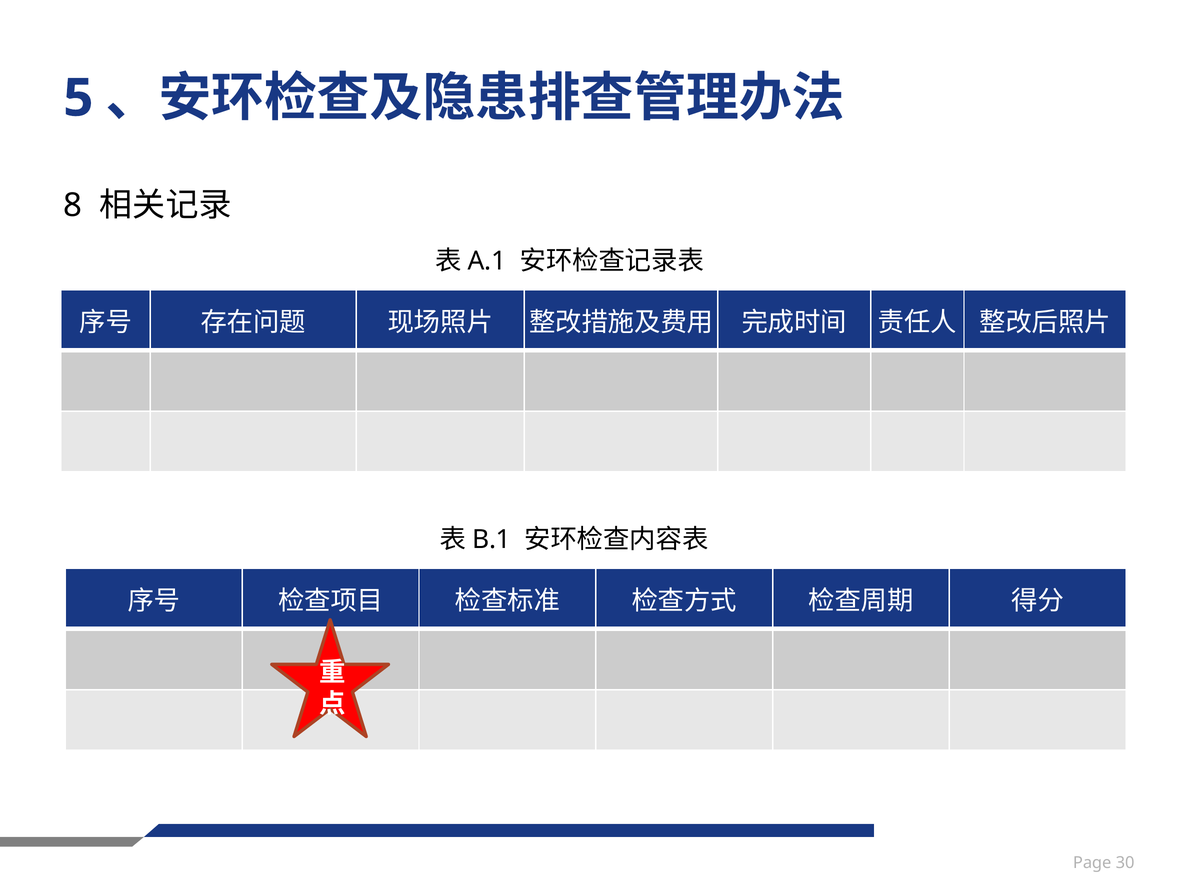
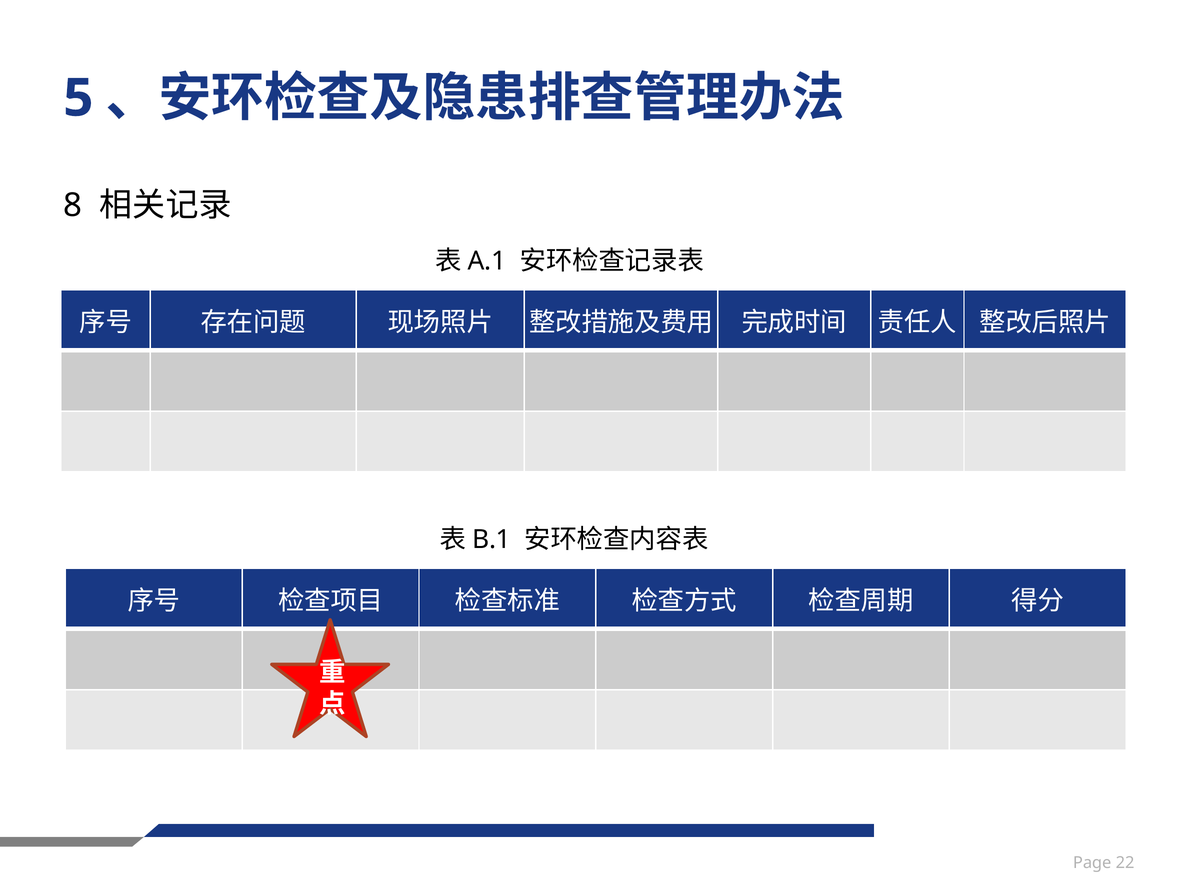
30: 30 -> 22
